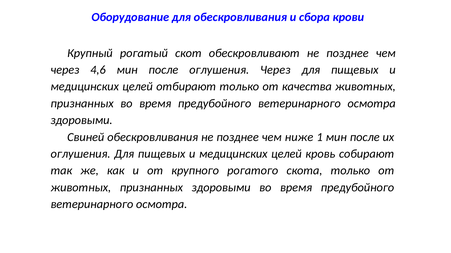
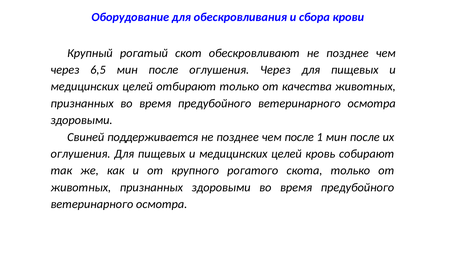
4,6: 4,6 -> 6,5
Свиней обескровливания: обескровливания -> поддерживается
чем ниже: ниже -> после
